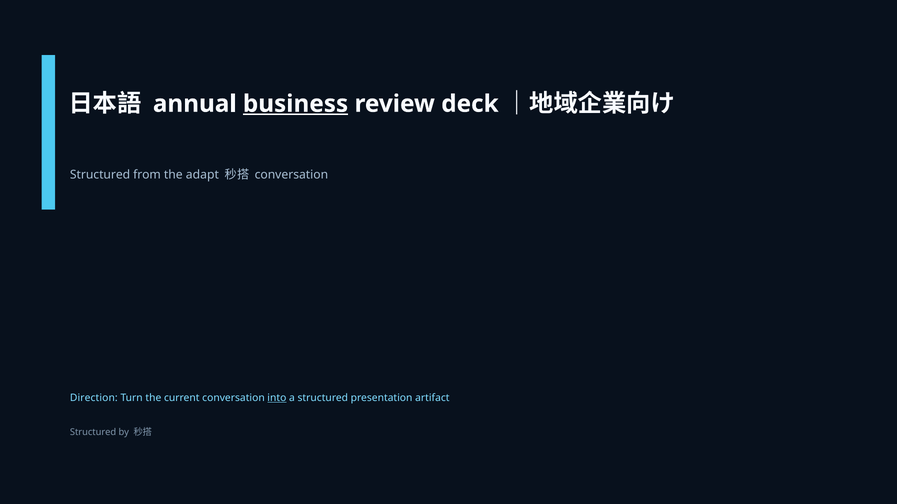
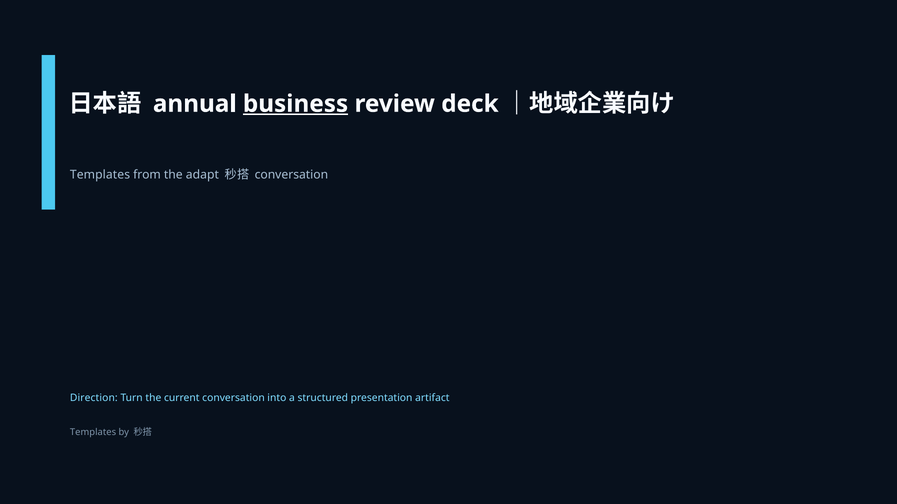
Structured at (100, 175): Structured -> Templates
into underline: present -> none
Structured at (93, 433): Structured -> Templates
